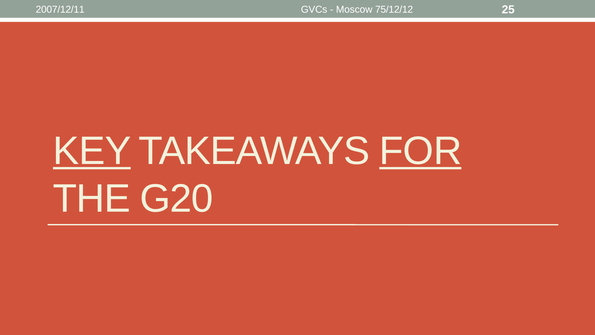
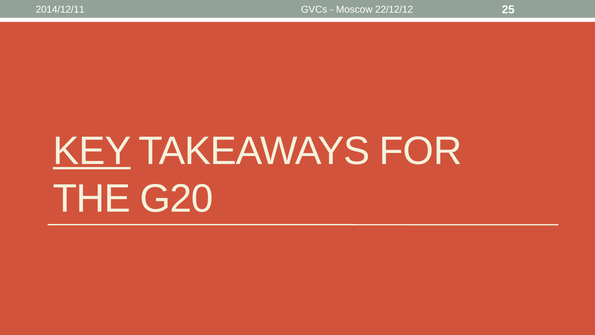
2007/12/11: 2007/12/11 -> 2014/12/11
75/12/12: 75/12/12 -> 22/12/12
FOR underline: present -> none
